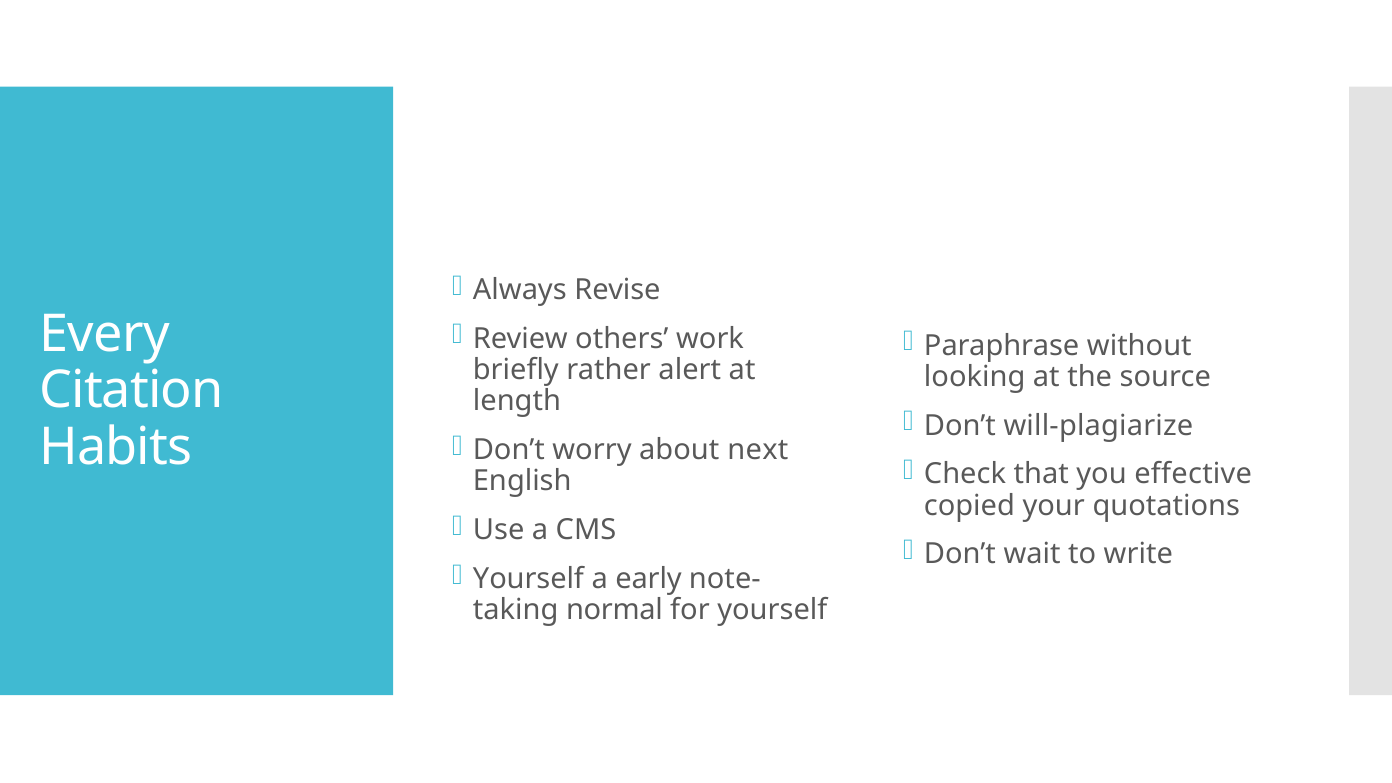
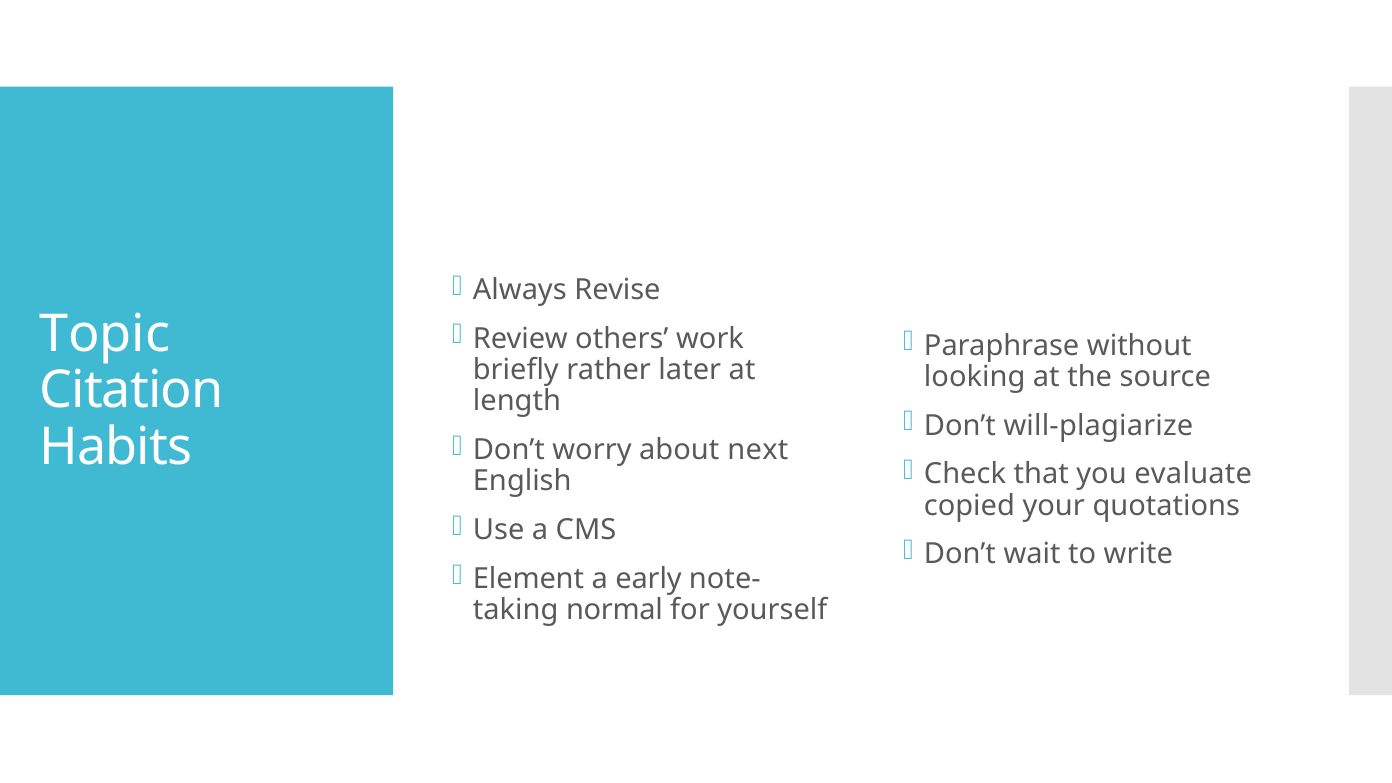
Every: Every -> Topic
alert: alert -> later
effective: effective -> evaluate
Yourself at (528, 579): Yourself -> Element
